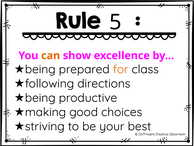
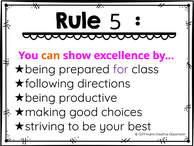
for colour: orange -> purple
